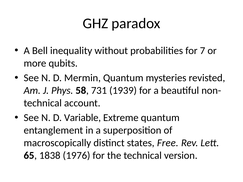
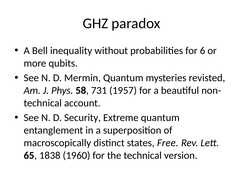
7: 7 -> 6
1939: 1939 -> 1957
Variable: Variable -> Security
1976: 1976 -> 1960
